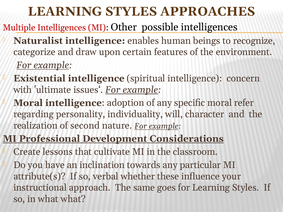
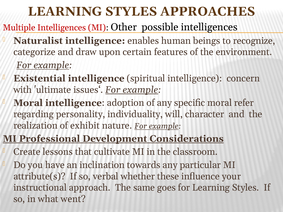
second: second -> exhibit
what what: what -> went
